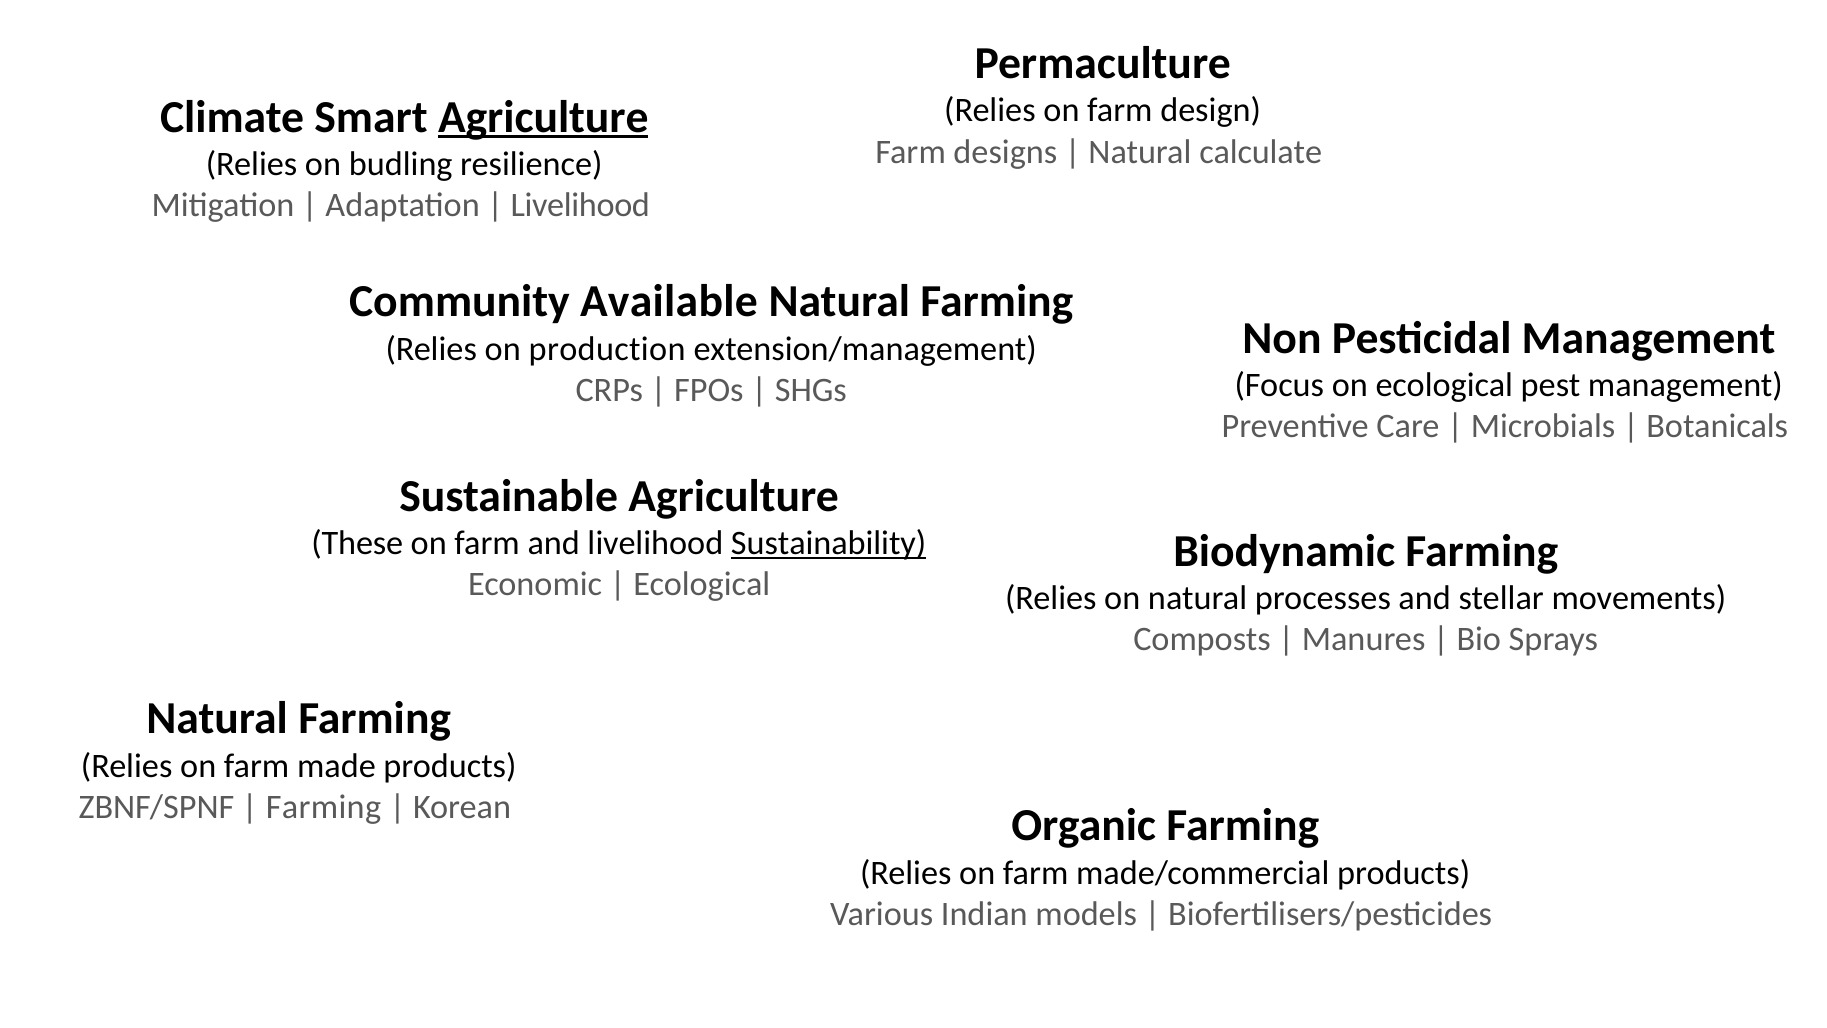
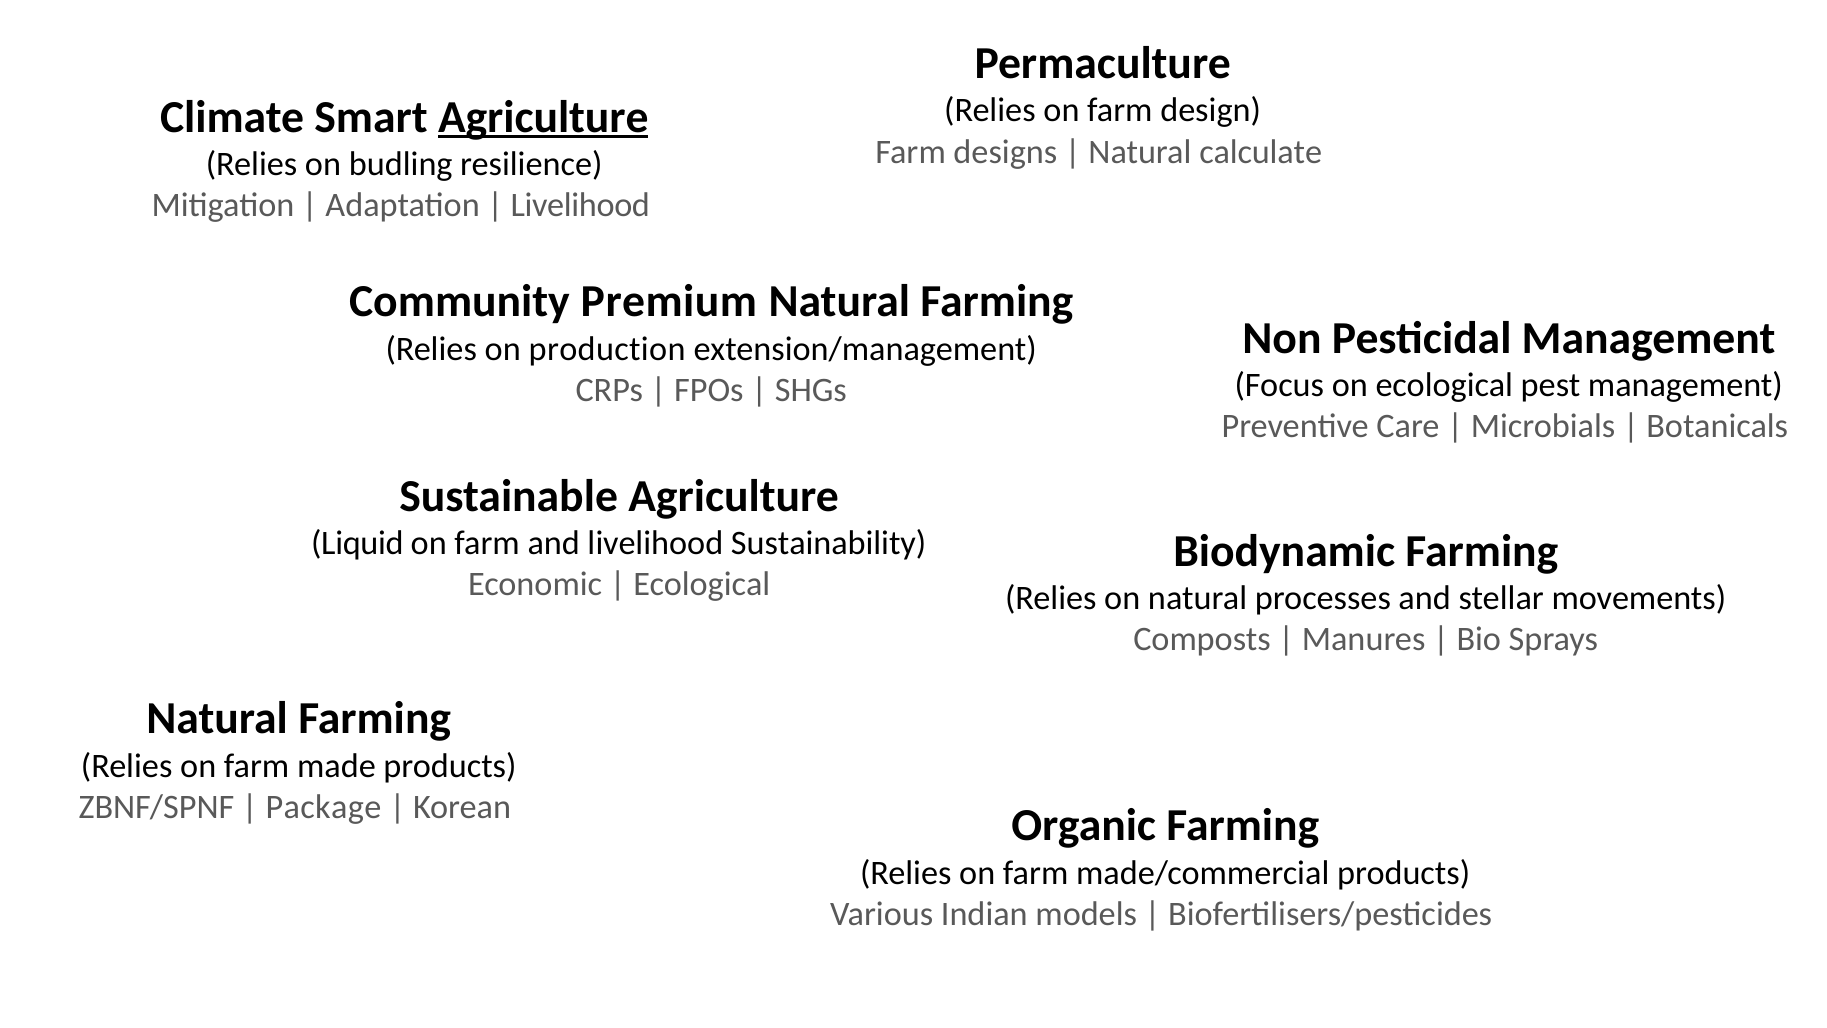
Available: Available -> Premium
These: These -> Liquid
Sustainability underline: present -> none
Farming at (323, 807): Farming -> Package
